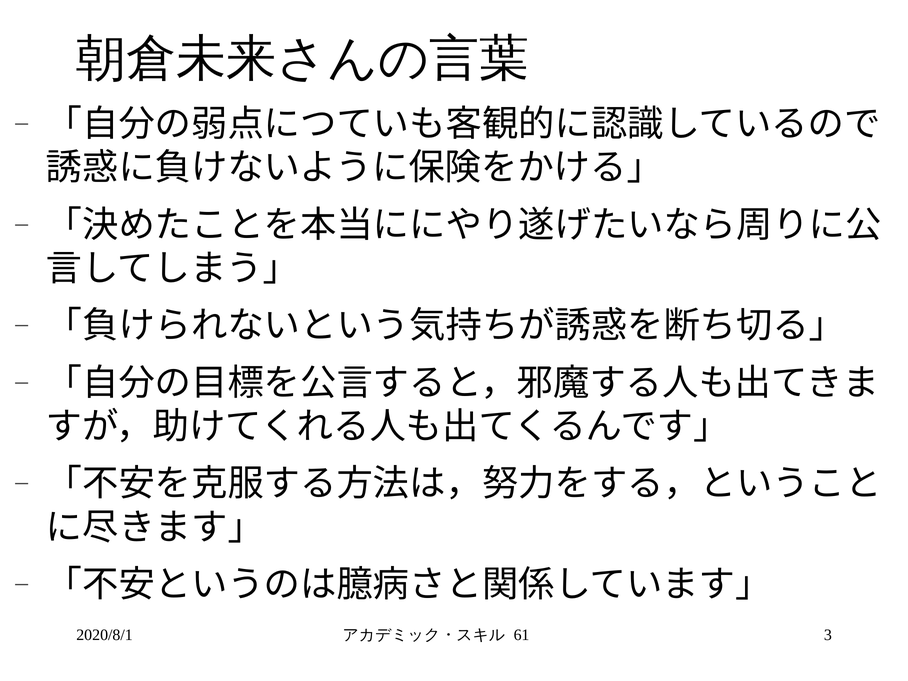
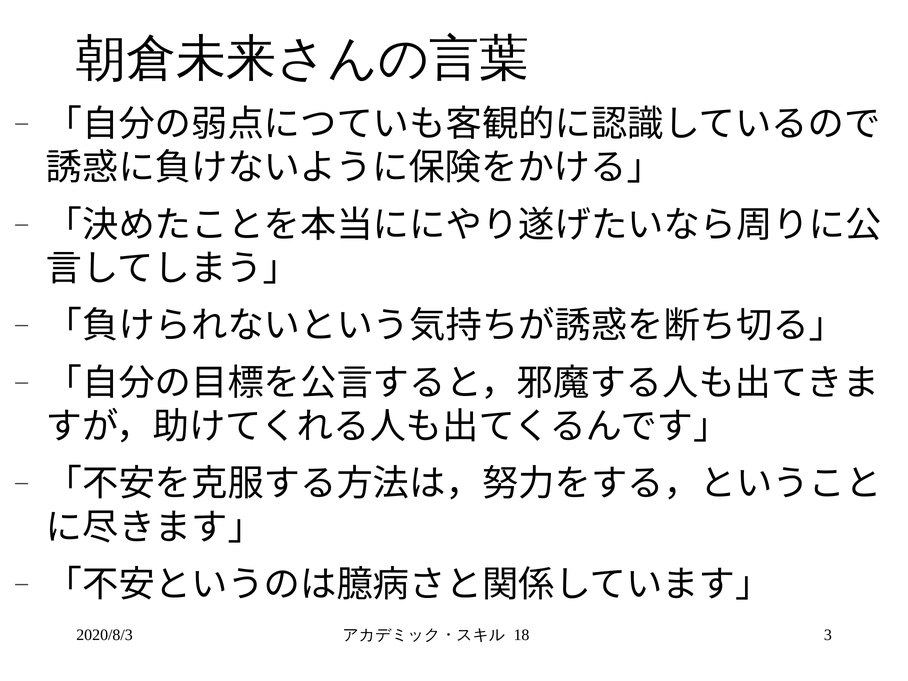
2020/8/1: 2020/8/1 -> 2020/8/3
61: 61 -> 18
